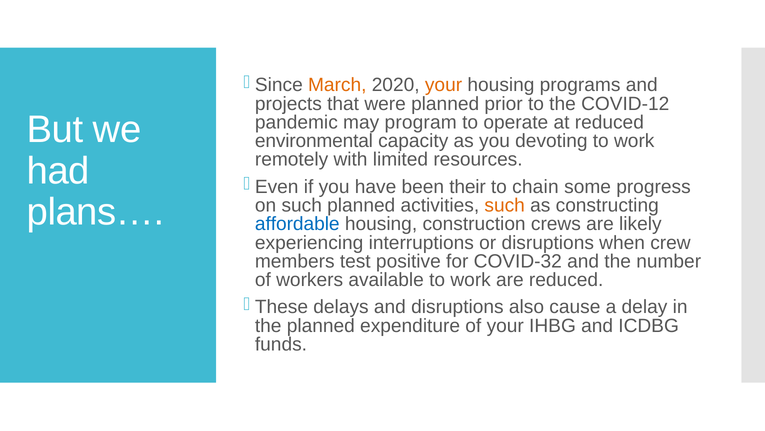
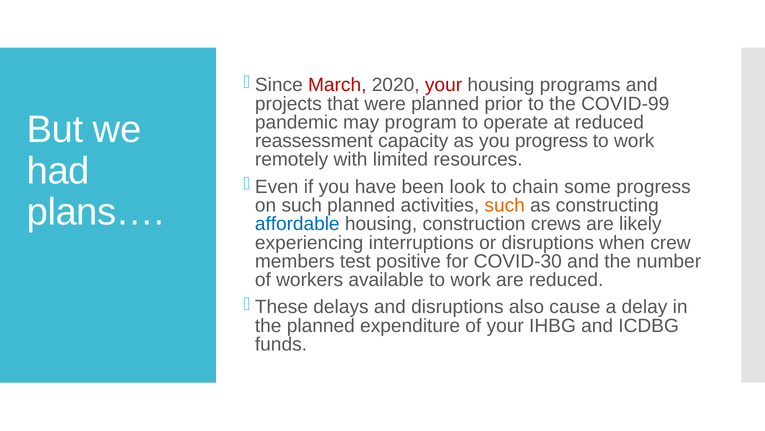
March colour: orange -> red
your at (444, 85) colour: orange -> red
COVID-12: COVID-12 -> COVID-99
environmental: environmental -> reassessment
you devoting: devoting -> progress
their: their -> look
COVID-32: COVID-32 -> COVID-30
